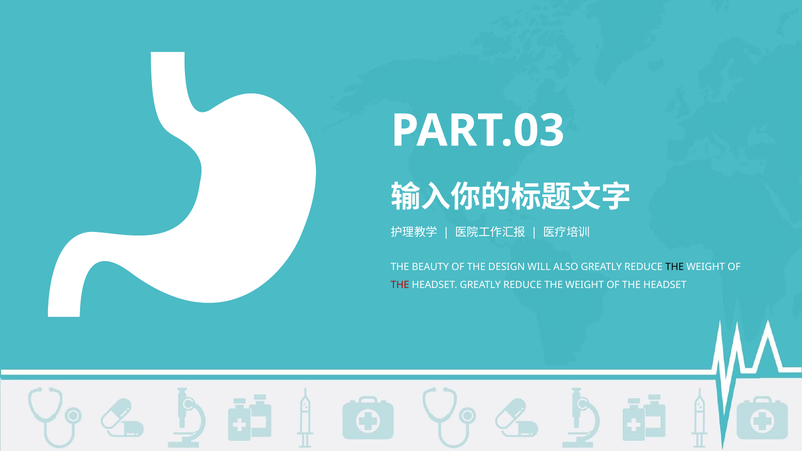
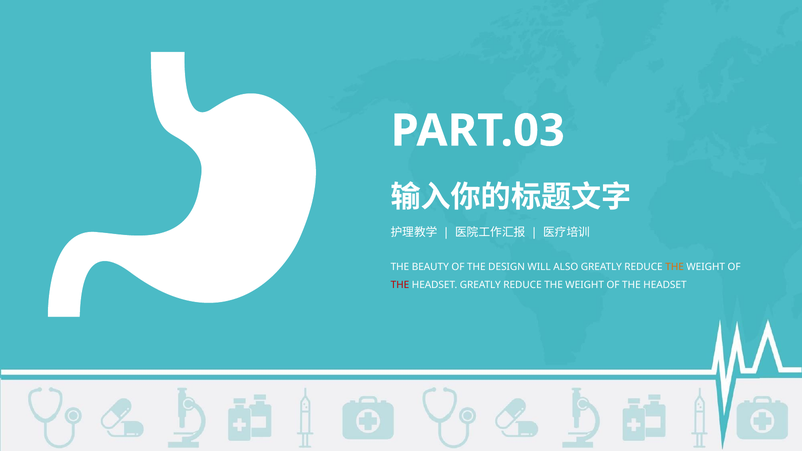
THE at (675, 267) colour: black -> orange
